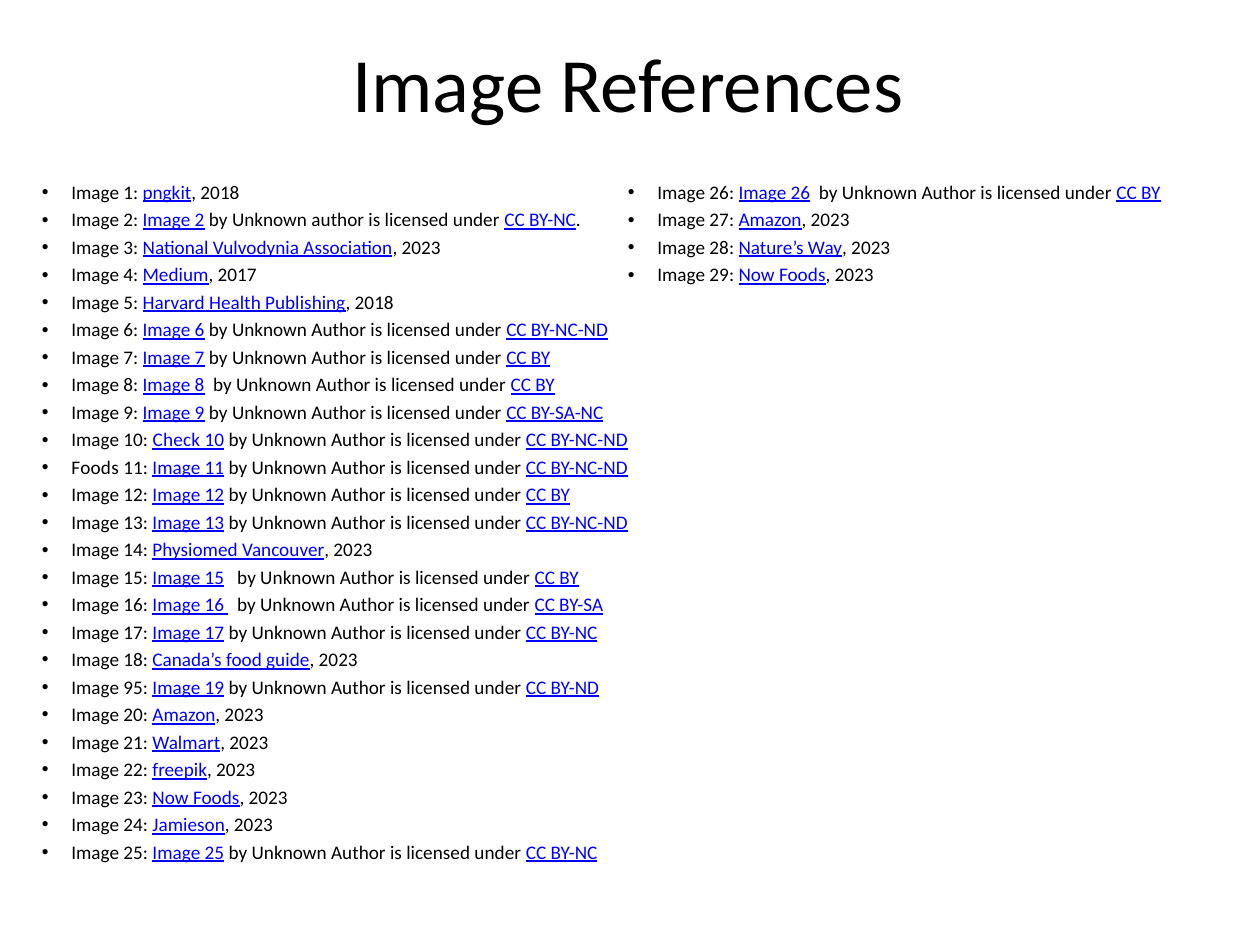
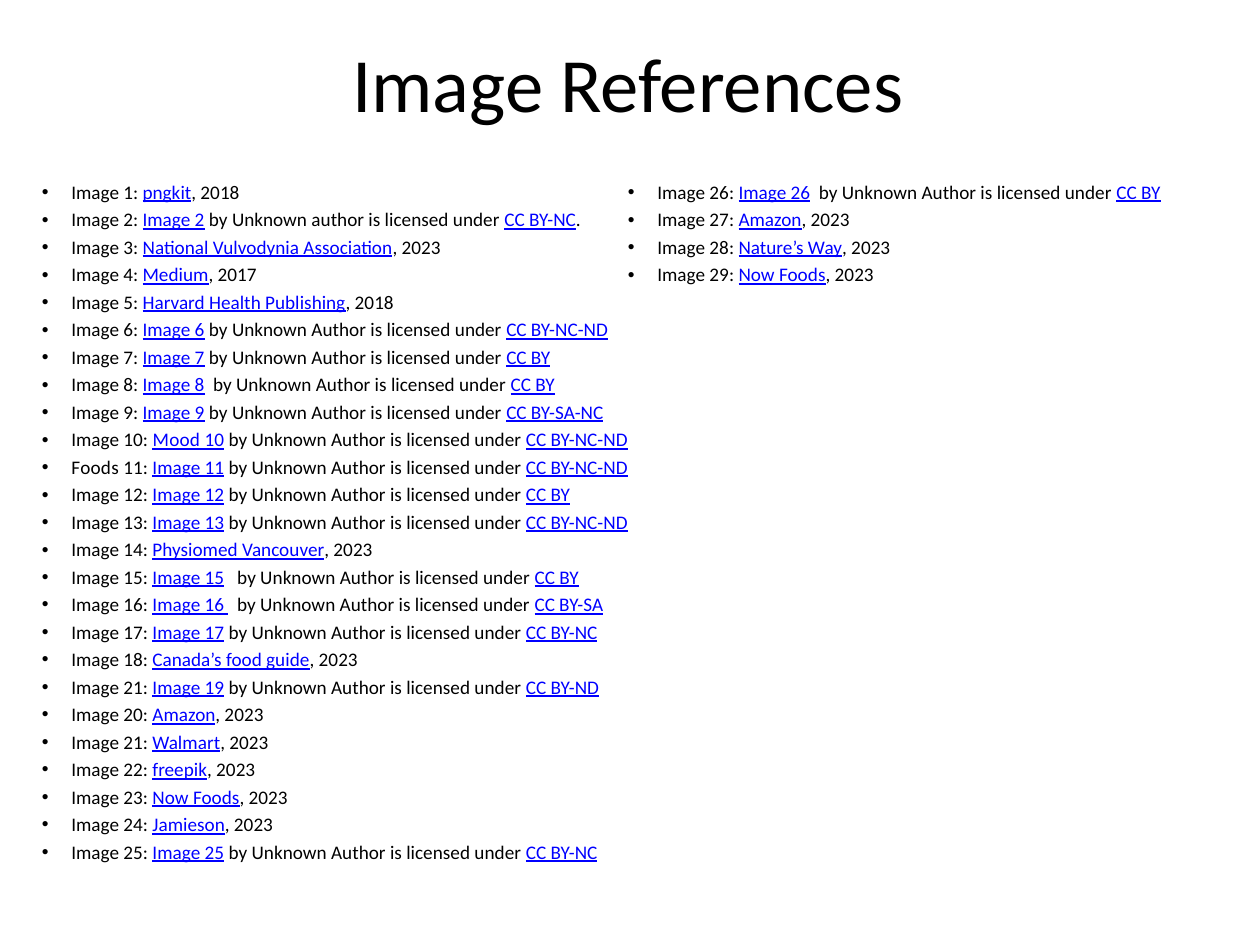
Check: Check -> Mood
95 at (136, 688): 95 -> 21
